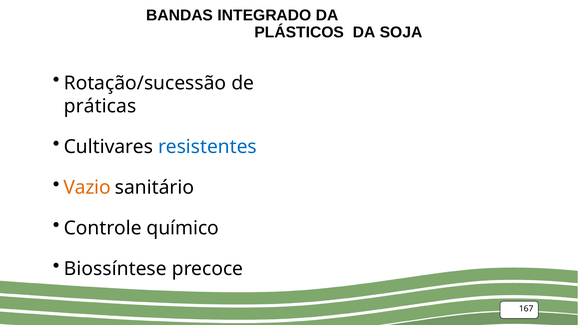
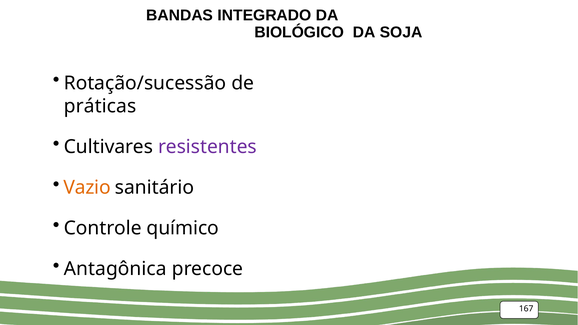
PLÁSTICOS: PLÁSTICOS -> BIOLÓGICO
resistentes colour: blue -> purple
Biossíntese: Biossíntese -> Antagônica
